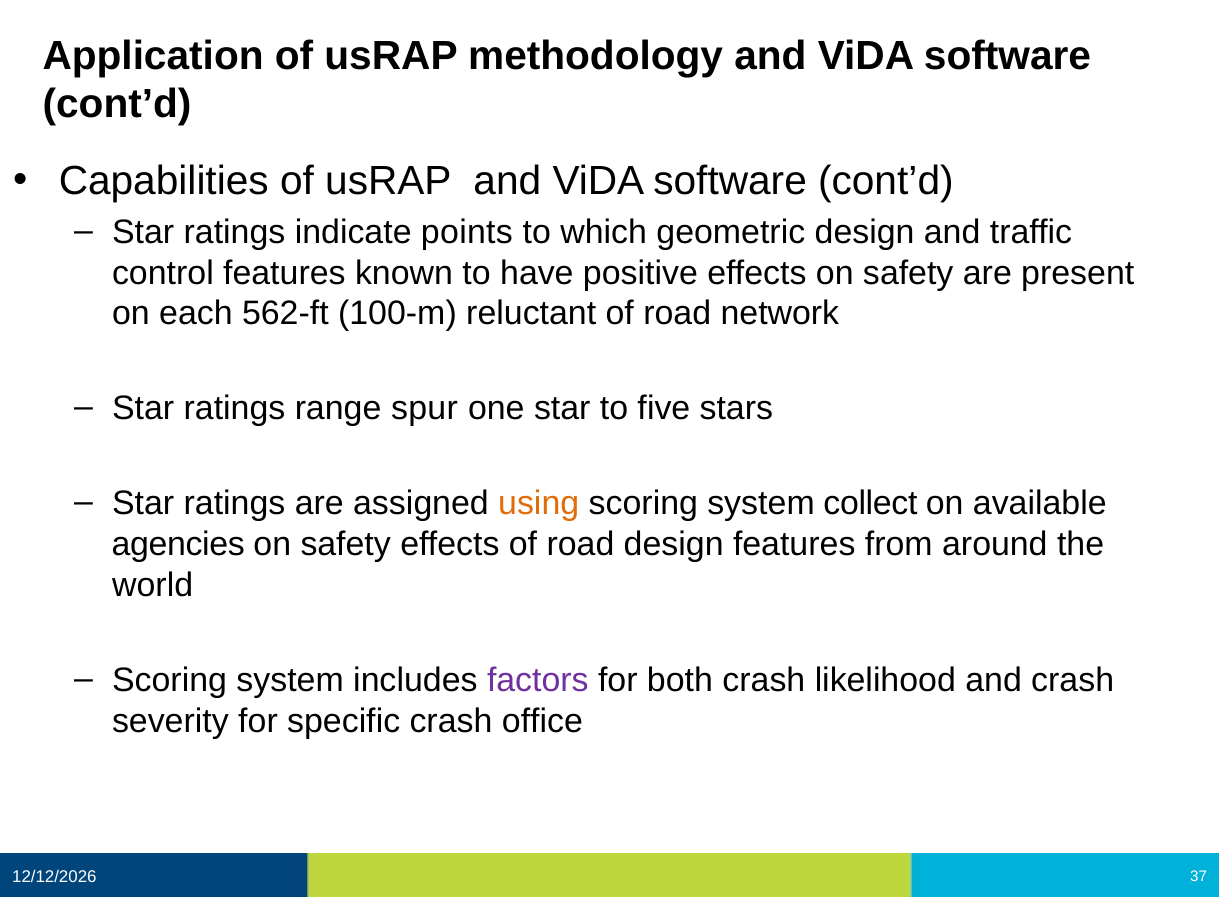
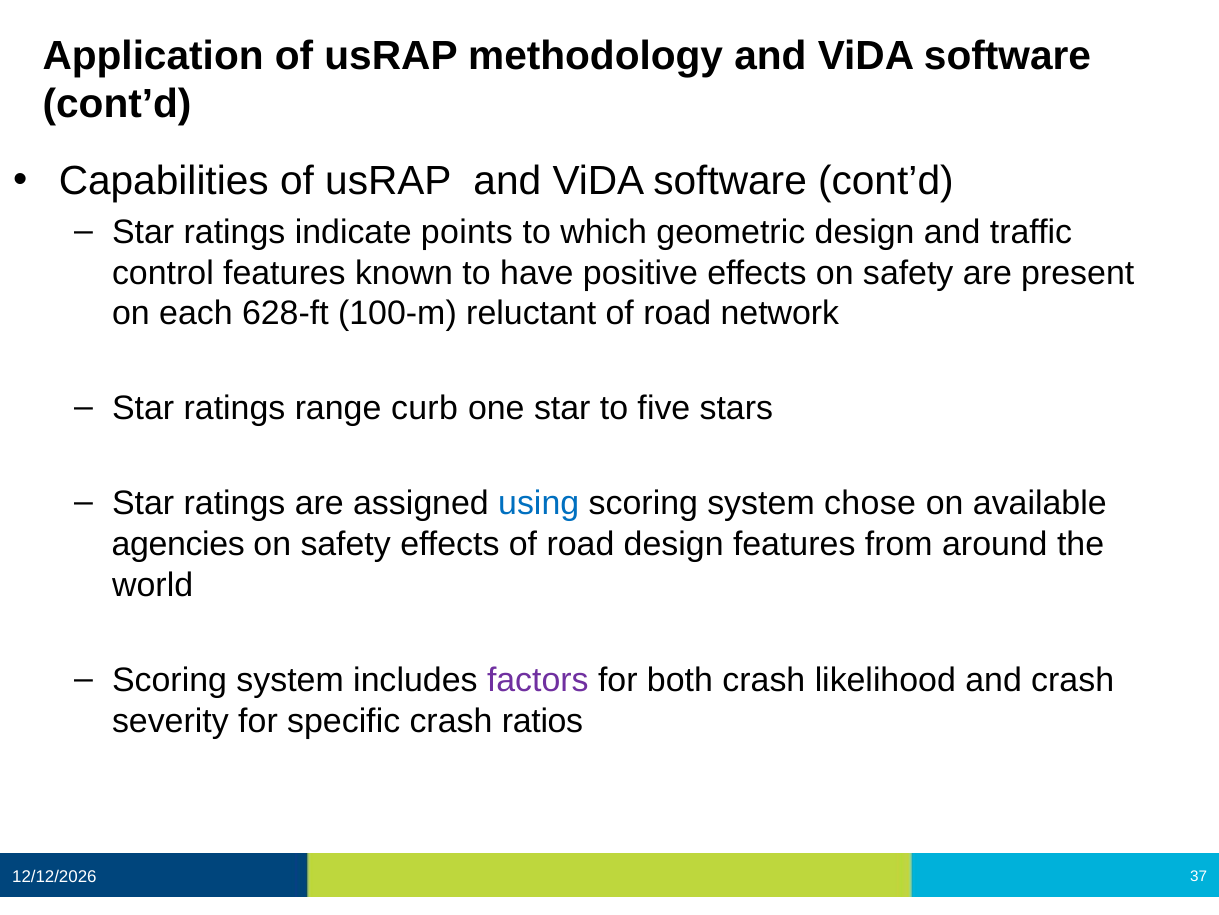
562-ft: 562-ft -> 628-ft
spur: spur -> curb
using colour: orange -> blue
collect: collect -> chose
office: office -> ratios
